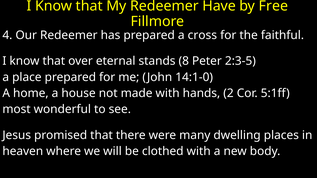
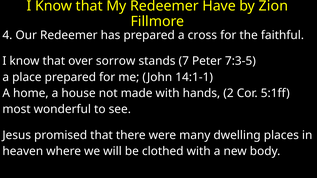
Free: Free -> Zion
eternal: eternal -> sorrow
8: 8 -> 7
2:3-5: 2:3-5 -> 7:3-5
14:1-0: 14:1-0 -> 14:1-1
